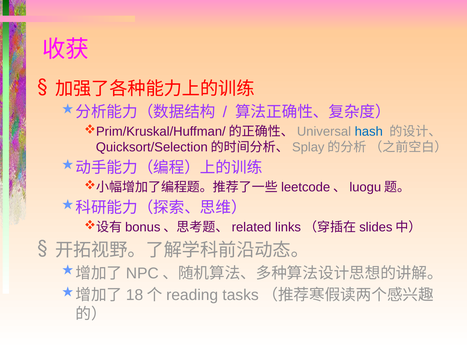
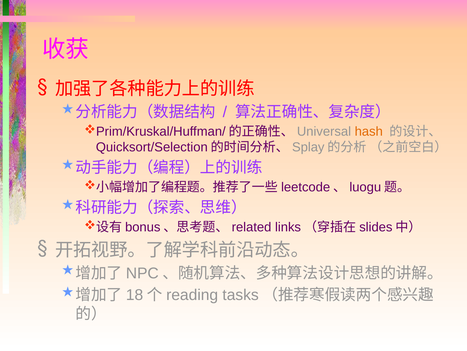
hash colour: blue -> orange
